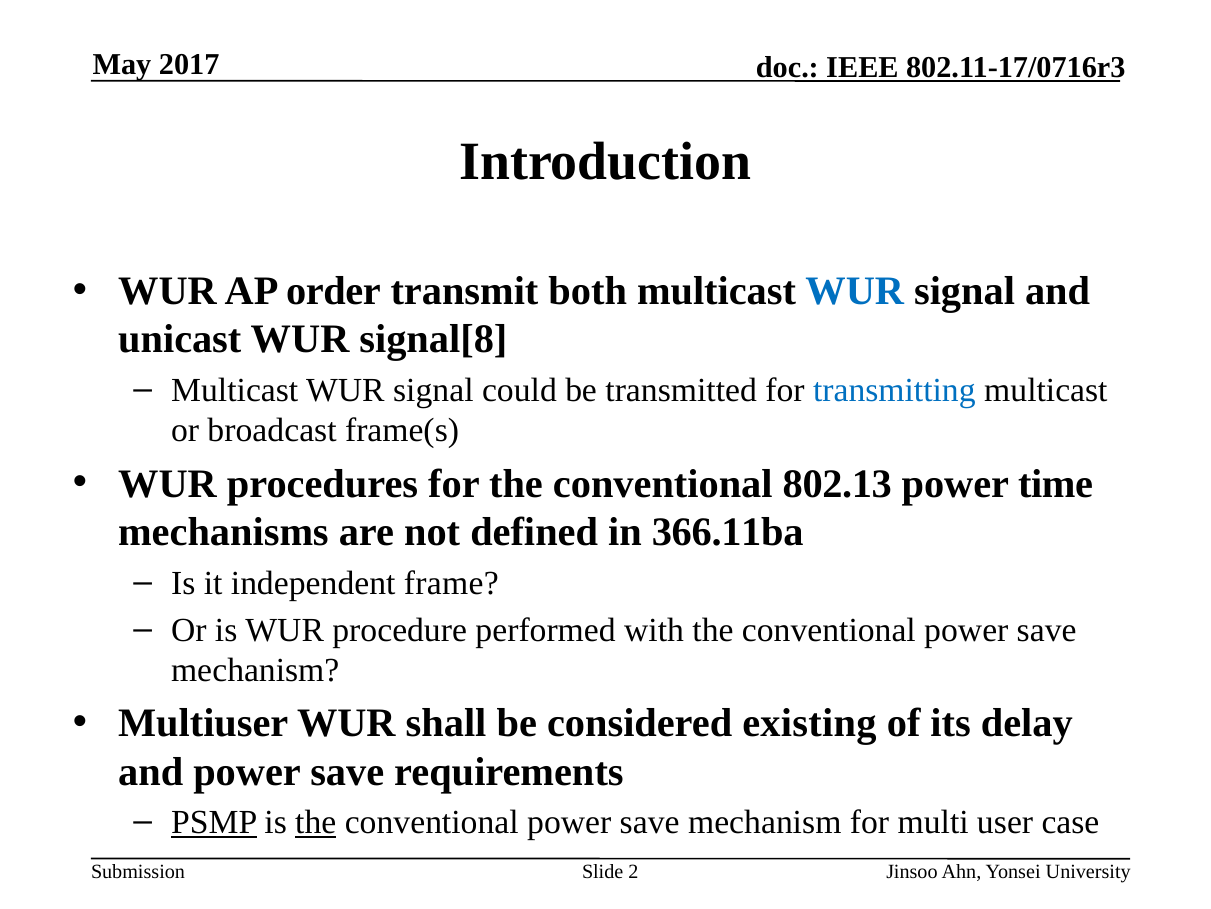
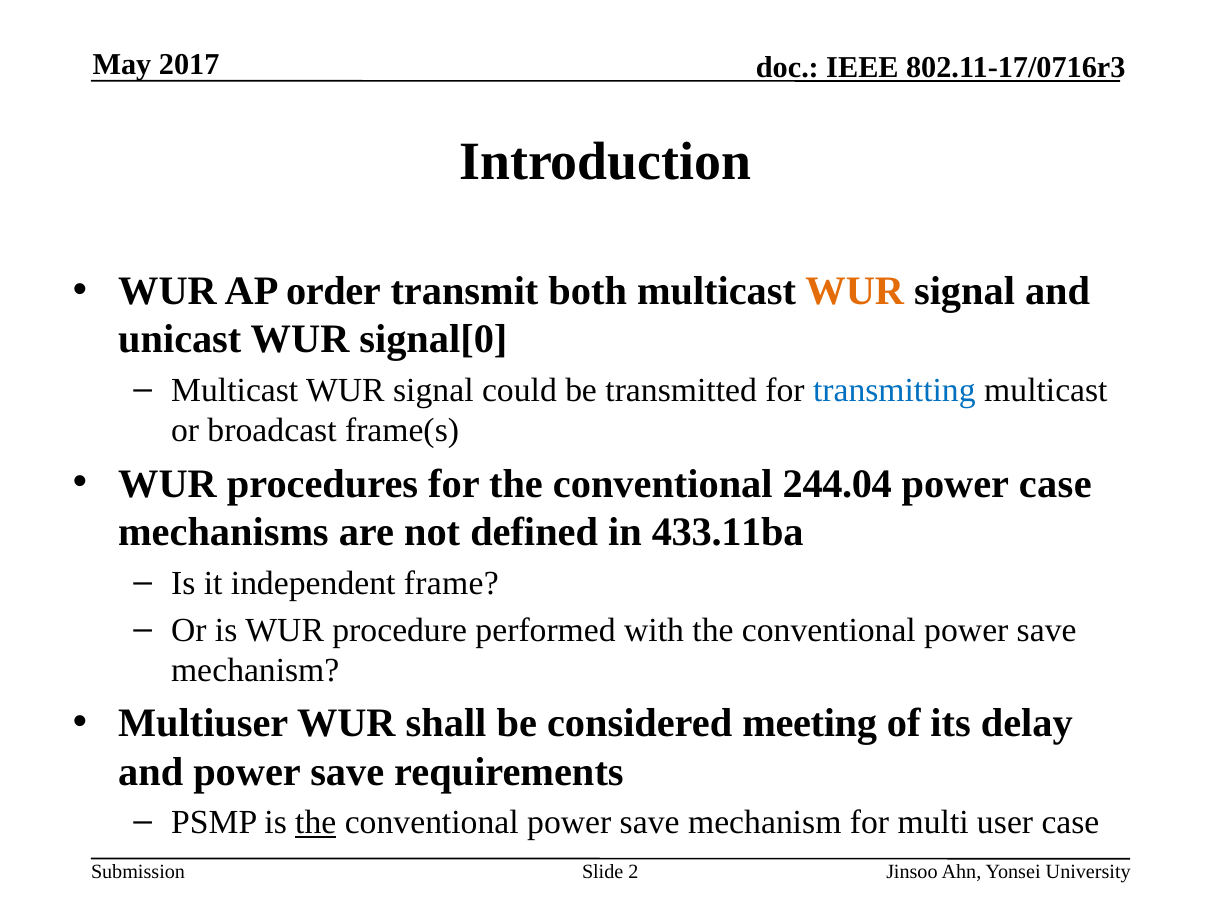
WUR at (855, 291) colour: blue -> orange
signal[8: signal[8 -> signal[0
802.13: 802.13 -> 244.04
power time: time -> case
366.11ba: 366.11ba -> 433.11ba
existing: existing -> meeting
PSMP underline: present -> none
